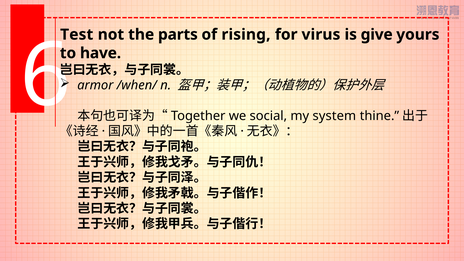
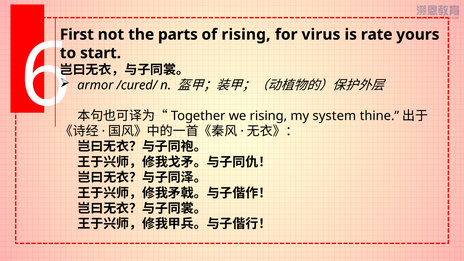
Test: Test -> First
give: give -> rate
have: have -> start
/when/: /when/ -> /cured/
we social: social -> rising
